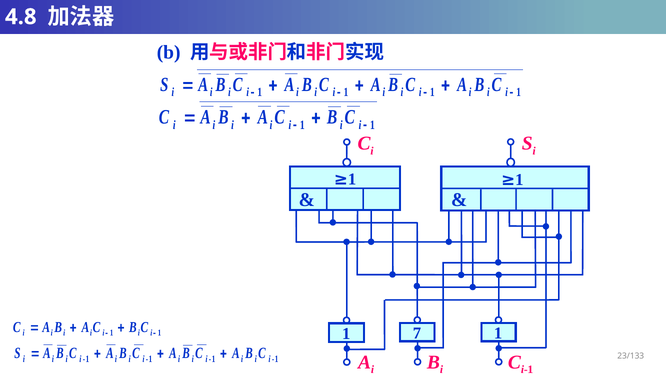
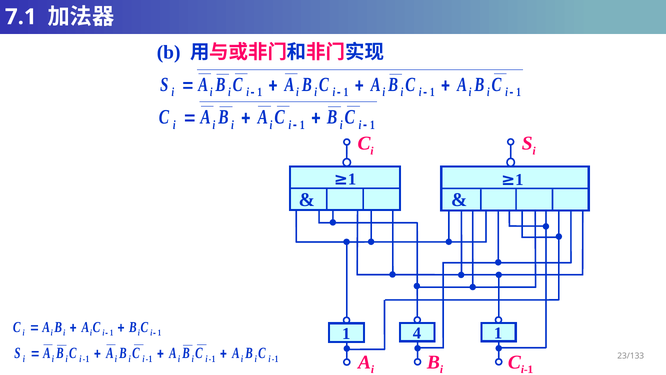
4.8: 4.8 -> 7.1
7: 7 -> 4
